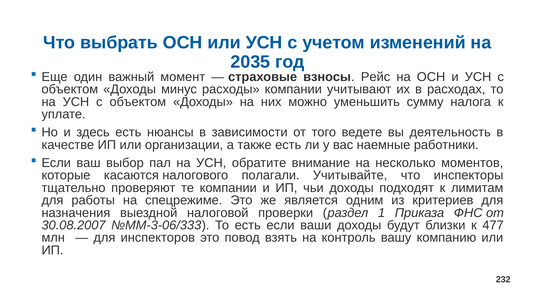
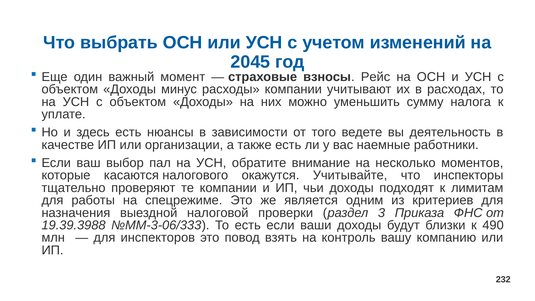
2035: 2035 -> 2045
полагали: полагали -> окажутся
1: 1 -> 3
30.08.2007: 30.08.2007 -> 19.39.3988
477: 477 -> 490
